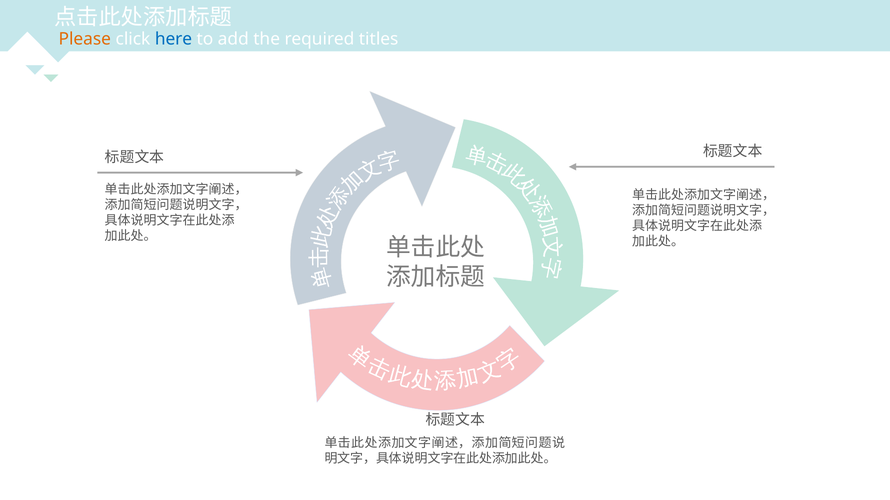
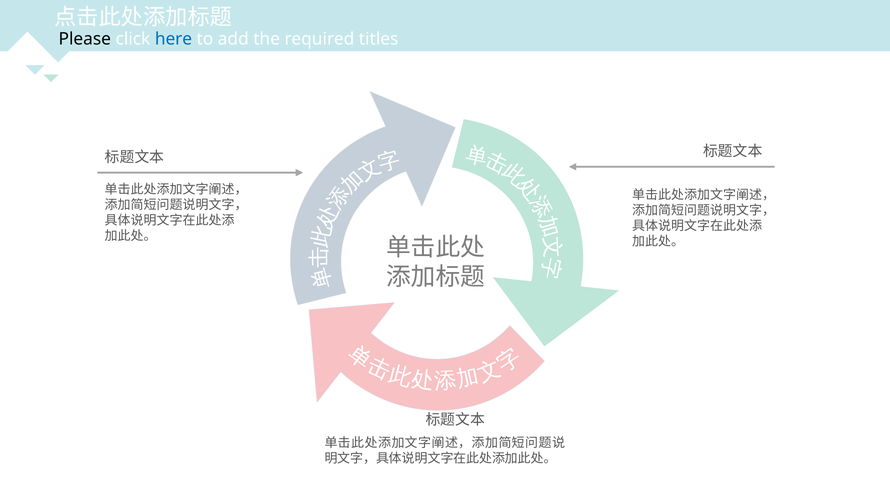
Please colour: orange -> black
